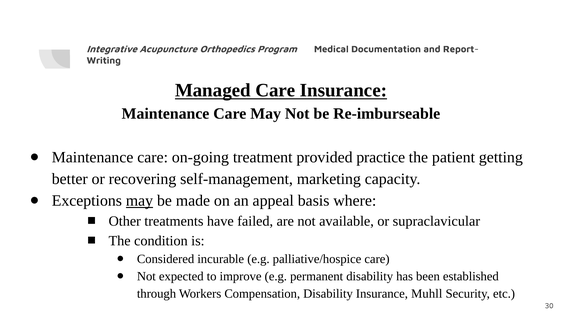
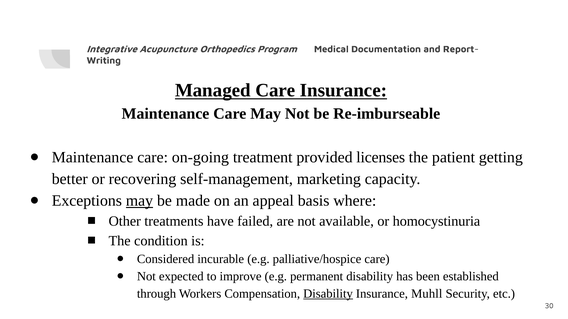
practice: practice -> licenses
supraclavicular: supraclavicular -> homocystinuria
Disability at (328, 294) underline: none -> present
